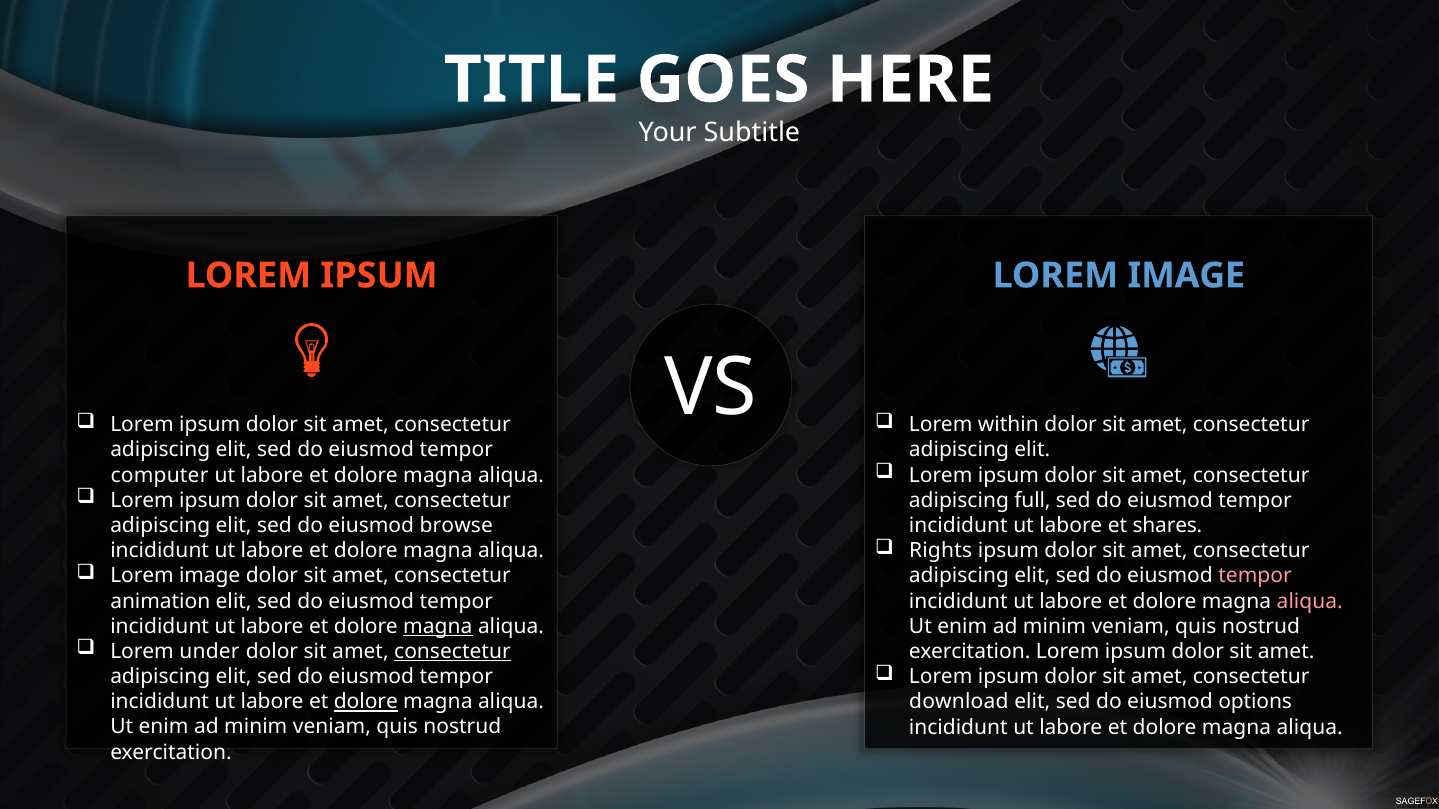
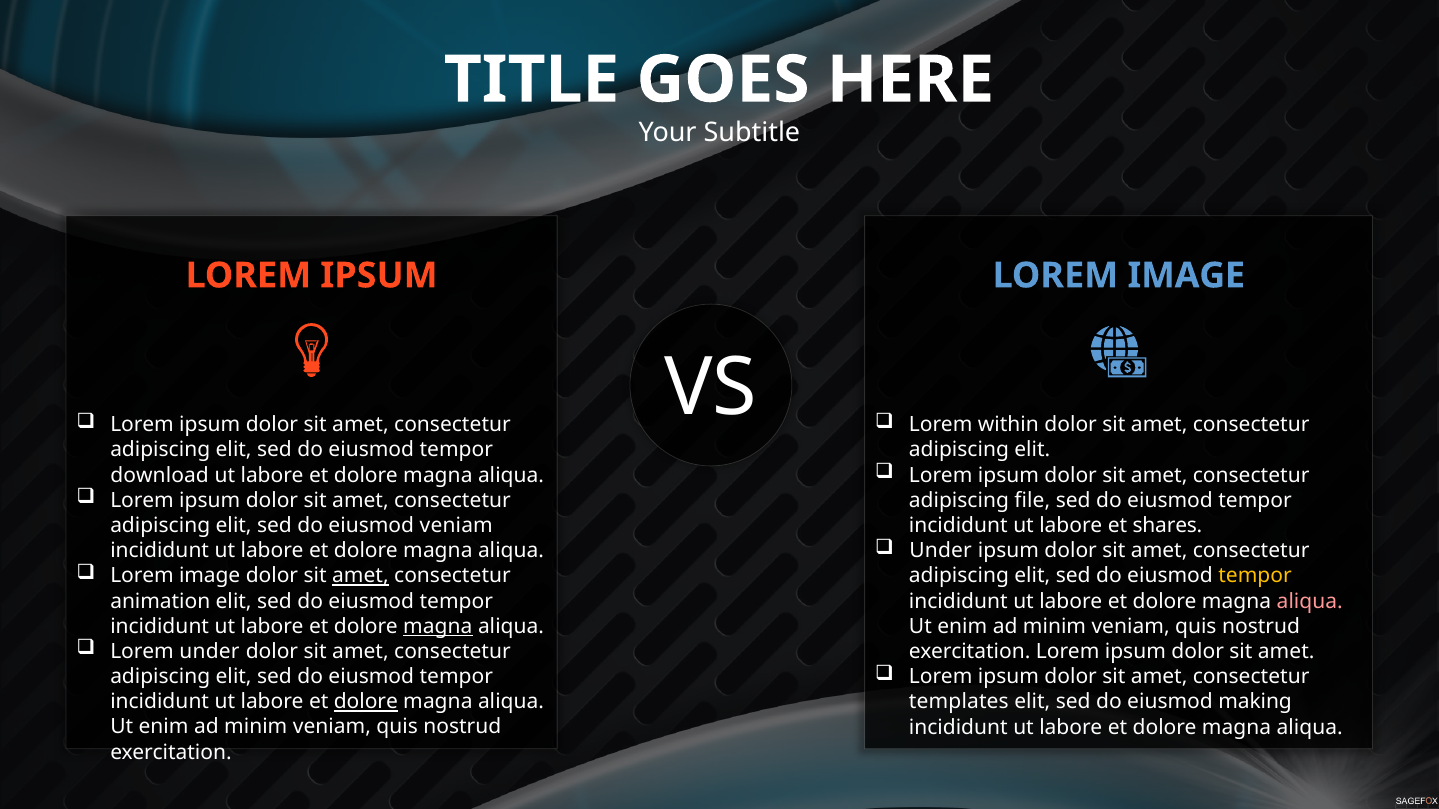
computer: computer -> download
full: full -> file
eiusmod browse: browse -> veniam
Rights at (941, 551): Rights -> Under
amet at (360, 576) underline: none -> present
tempor at (1255, 576) colour: pink -> yellow
consectetur at (452, 652) underline: present -> none
download: download -> templates
options: options -> making
